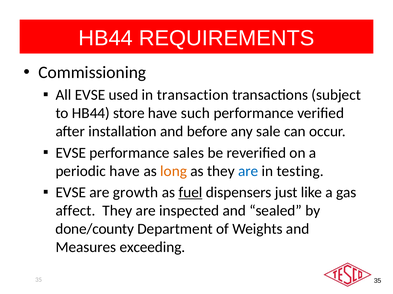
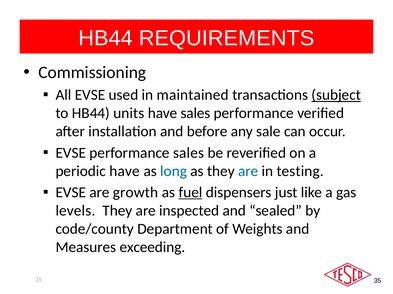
transaction: transaction -> maintained
subject underline: none -> present
store: store -> units
have such: such -> sales
long colour: orange -> blue
affect: affect -> levels
done/county: done/county -> code/county
